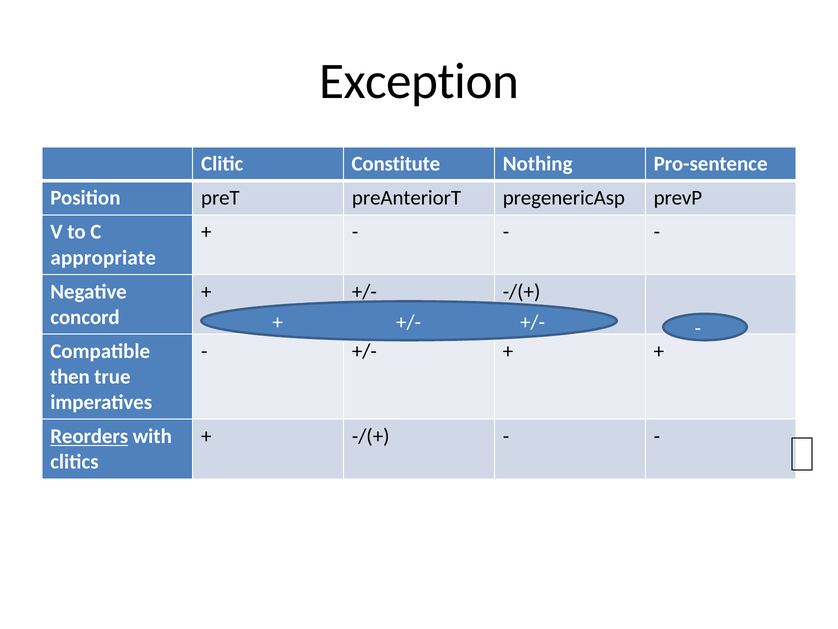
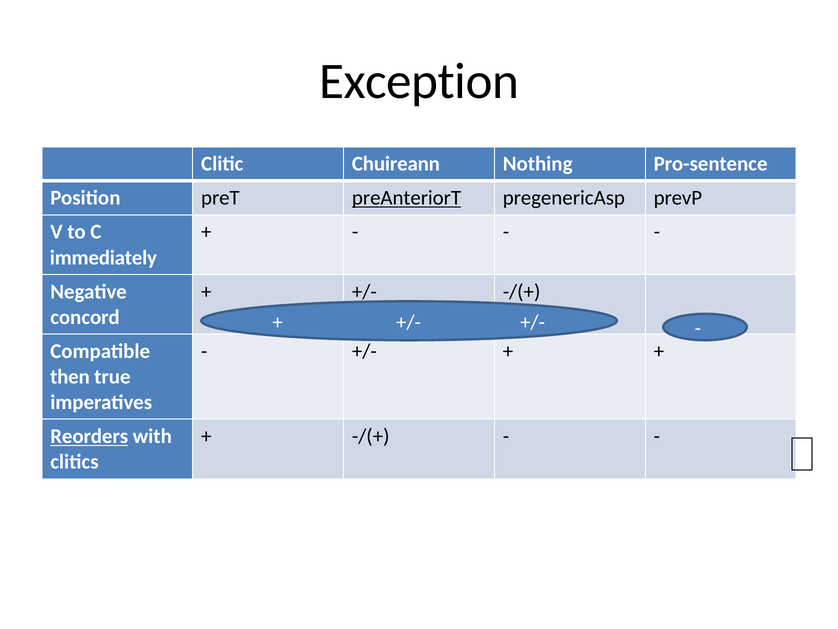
Constitute: Constitute -> Chuireann
preAnteriorT underline: none -> present
appropriate: appropriate -> immediately
